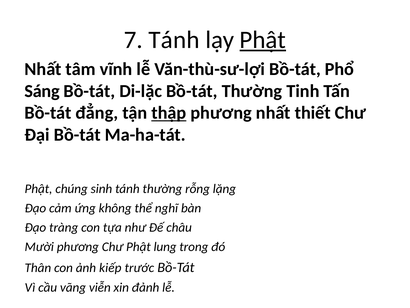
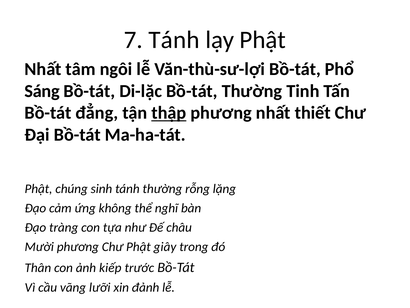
Phật at (263, 40) underline: present -> none
vĩnh: vĩnh -> ngôi
lung: lung -> giây
viễn: viễn -> lưỡi
